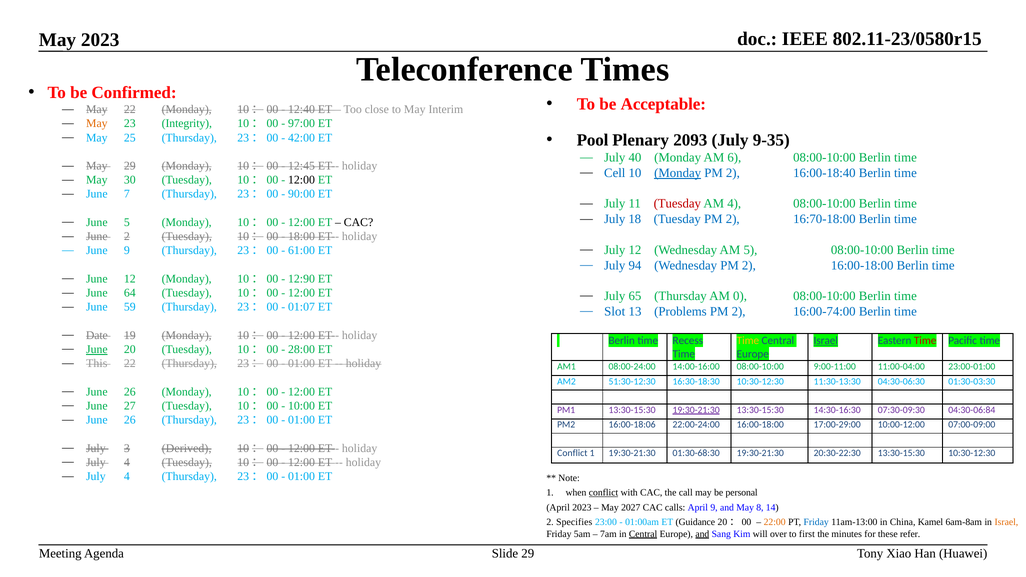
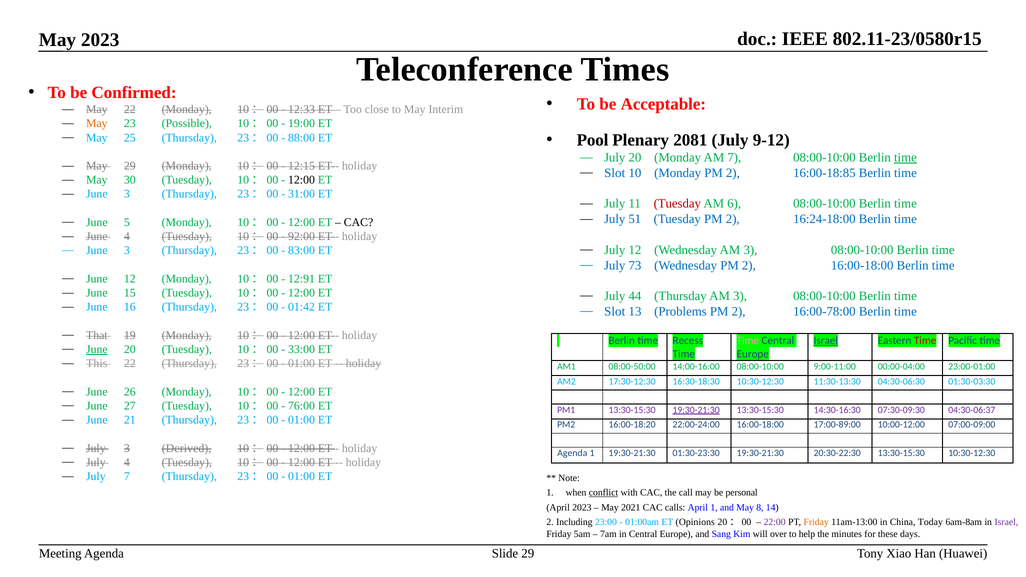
12:40: 12:40 -> 12:33
Integrity: Integrity -> Possible
97:00: 97:00 -> 19:00
2093: 2093 -> 2081
9-35: 9-35 -> 9-12
42:00: 42:00 -> 88:00
July 40: 40 -> 20
AM 6: 6 -> 7
time at (905, 158) underline: none -> present
12:45: 12:45 -> 12:15
Cell at (615, 173): Cell -> Slot
Monday at (678, 173) underline: present -> none
16:00-18:40: 16:00-18:40 -> 16:00-18:85
7 at (127, 194): 7 -> 3
90:00: 90:00 -> 31:00
AM 4: 4 -> 6
18: 18 -> 51
16:70-18:00: 16:70-18:00 -> 16:24-18:00
June 2: 2 -> 4
18:00: 18:00 -> 92:00
Wednesday AM 5: 5 -> 3
9 at (127, 251): 9 -> 3
61:00: 61:00 -> 83:00
94: 94 -> 73
12:90: 12:90 -> 12:91
64: 64 -> 15
65: 65 -> 44
Thursday AM 0: 0 -> 3
59: 59 -> 16
01:07: 01:07 -> 01:42
16:00-74:00: 16:00-74:00 -> 16:00-78:00
Date: Date -> That
Time at (748, 340) colour: yellow -> pink
28:00: 28:00 -> 33:00
08:00-24:00: 08:00-24:00 -> 08:00-50:00
11:00-04:00: 11:00-04:00 -> 00:00-04:00
51:30-12:30: 51:30-12:30 -> 17:30-12:30
10:00: 10:00 -> 76:00
04:30-06:84: 04:30-06:84 -> 04:30-06:37
26 at (130, 420): 26 -> 21
16:00-18:06: 16:00-18:06 -> 16:00-18:20
17:00-29:00: 17:00-29:00 -> 17:00-89:00
Conflict at (572, 453): Conflict -> Agenda
01:30-68:30: 01:30-68:30 -> 01:30-23:30
4 at (127, 476): 4 -> 7
2027: 2027 -> 2021
April 9: 9 -> 1
Specifies: Specifies -> Including
Guidance: Guidance -> Opinions
22:00 colour: orange -> purple
Friday at (816, 522) colour: blue -> orange
Kamel: Kamel -> Today
Israel at (1006, 522) colour: orange -> purple
Central at (643, 534) underline: present -> none
and at (702, 534) underline: present -> none
first: first -> help
refer: refer -> days
